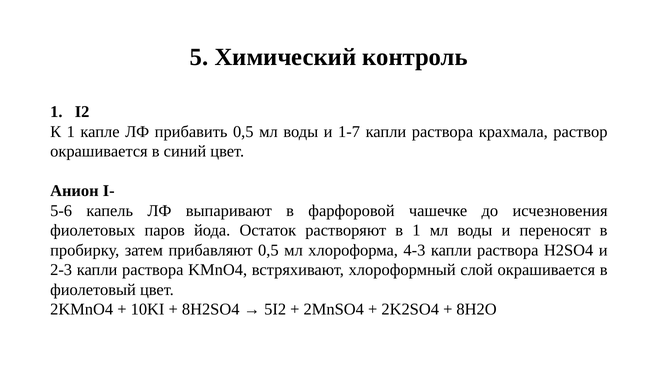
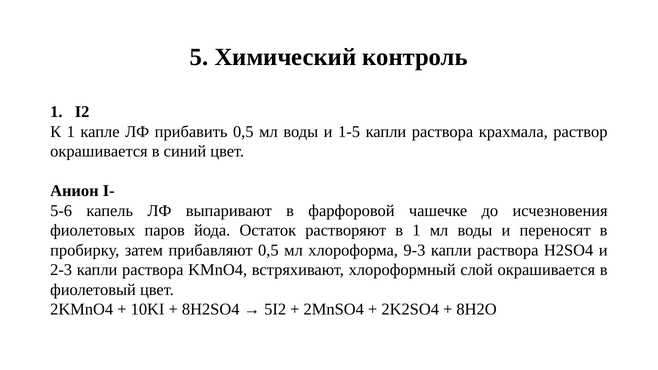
1-7: 1-7 -> 1-5
4-3: 4-3 -> 9-3
